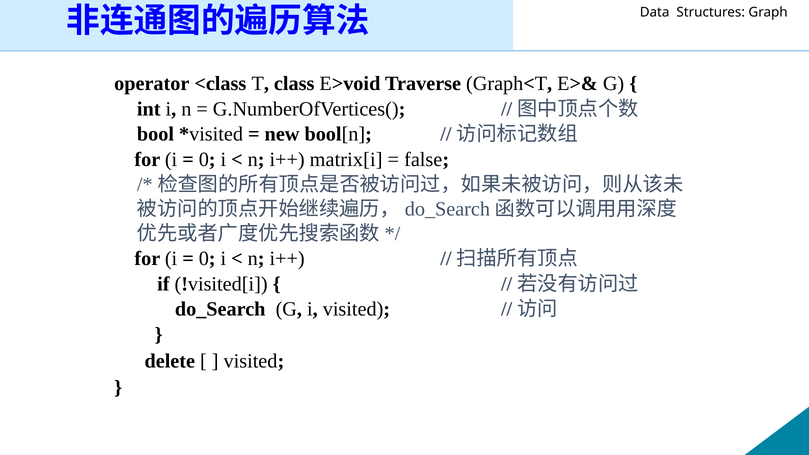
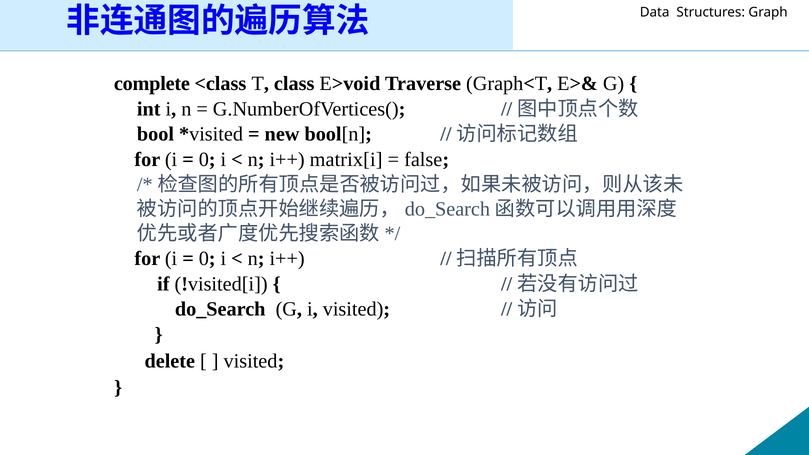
operator: operator -> complete
